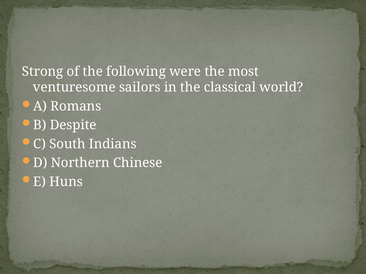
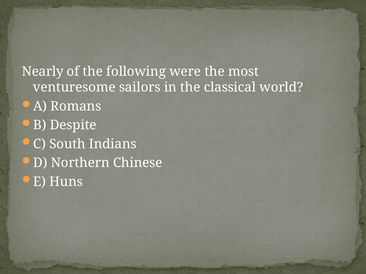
Strong: Strong -> Nearly
